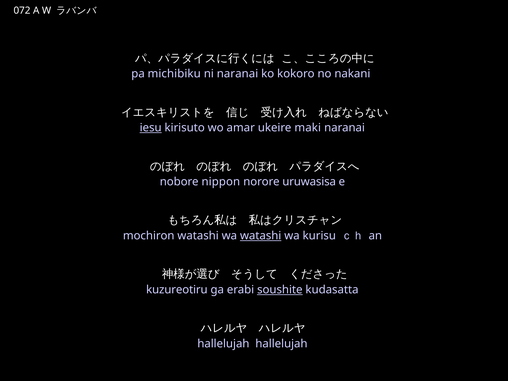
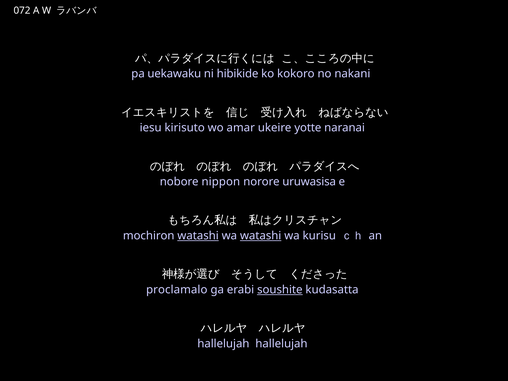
michibiku: michibiku -> uekawaku
ni naranai: naranai -> hibikide
iesu underline: present -> none
maki: maki -> yotte
watashi at (198, 236) underline: none -> present
kuzureotiru: kuzureotiru -> proclamalo
